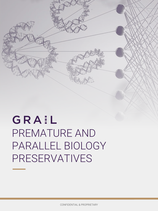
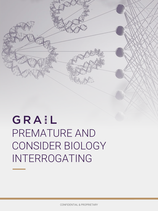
PARALLEL: PARALLEL -> CONSIDER
PRESERVATIVES: PRESERVATIVES -> INTERROGATING
